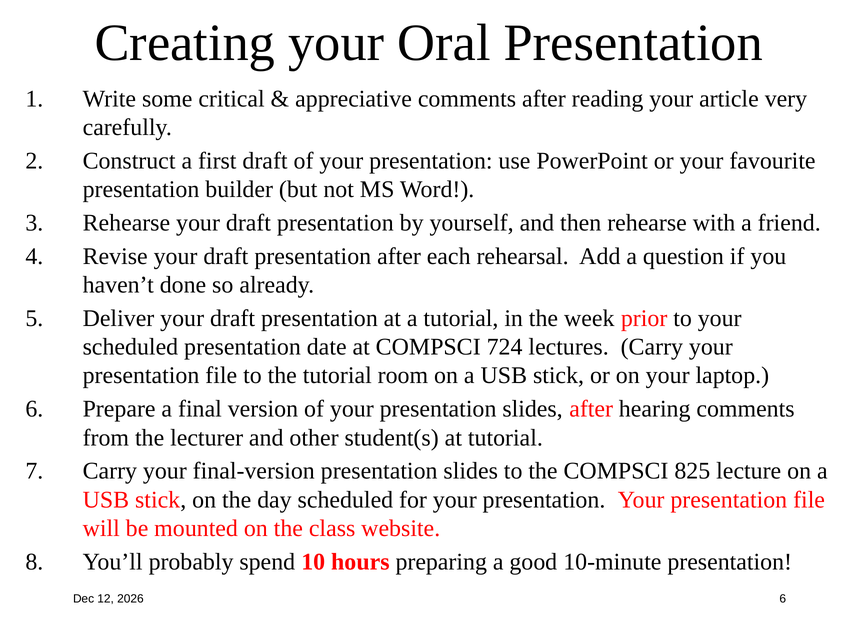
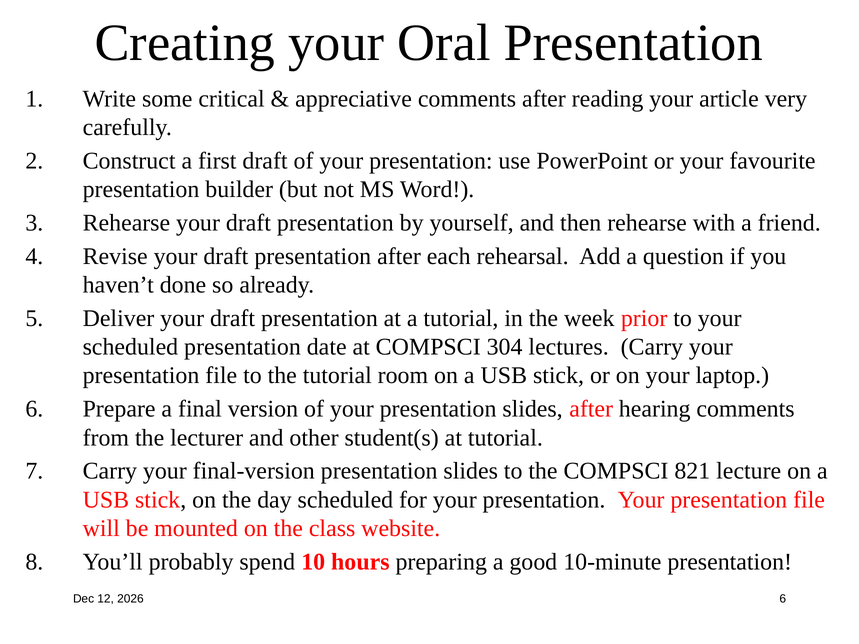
724: 724 -> 304
825: 825 -> 821
